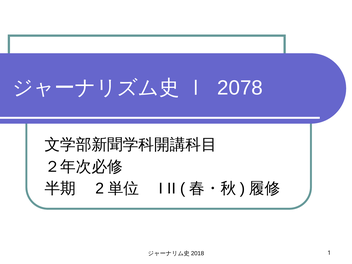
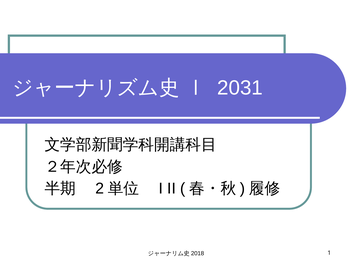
2078: 2078 -> 2031
